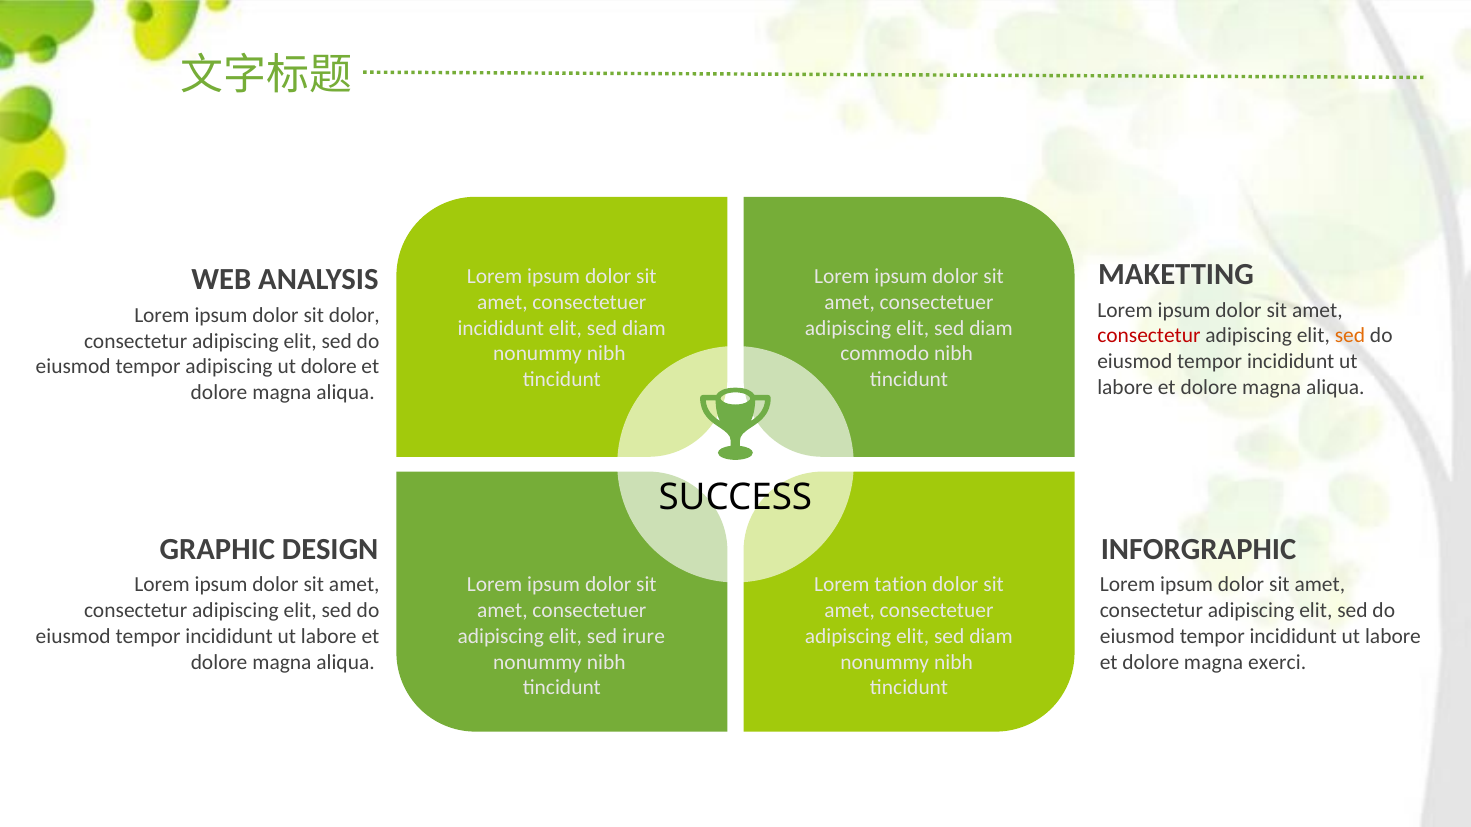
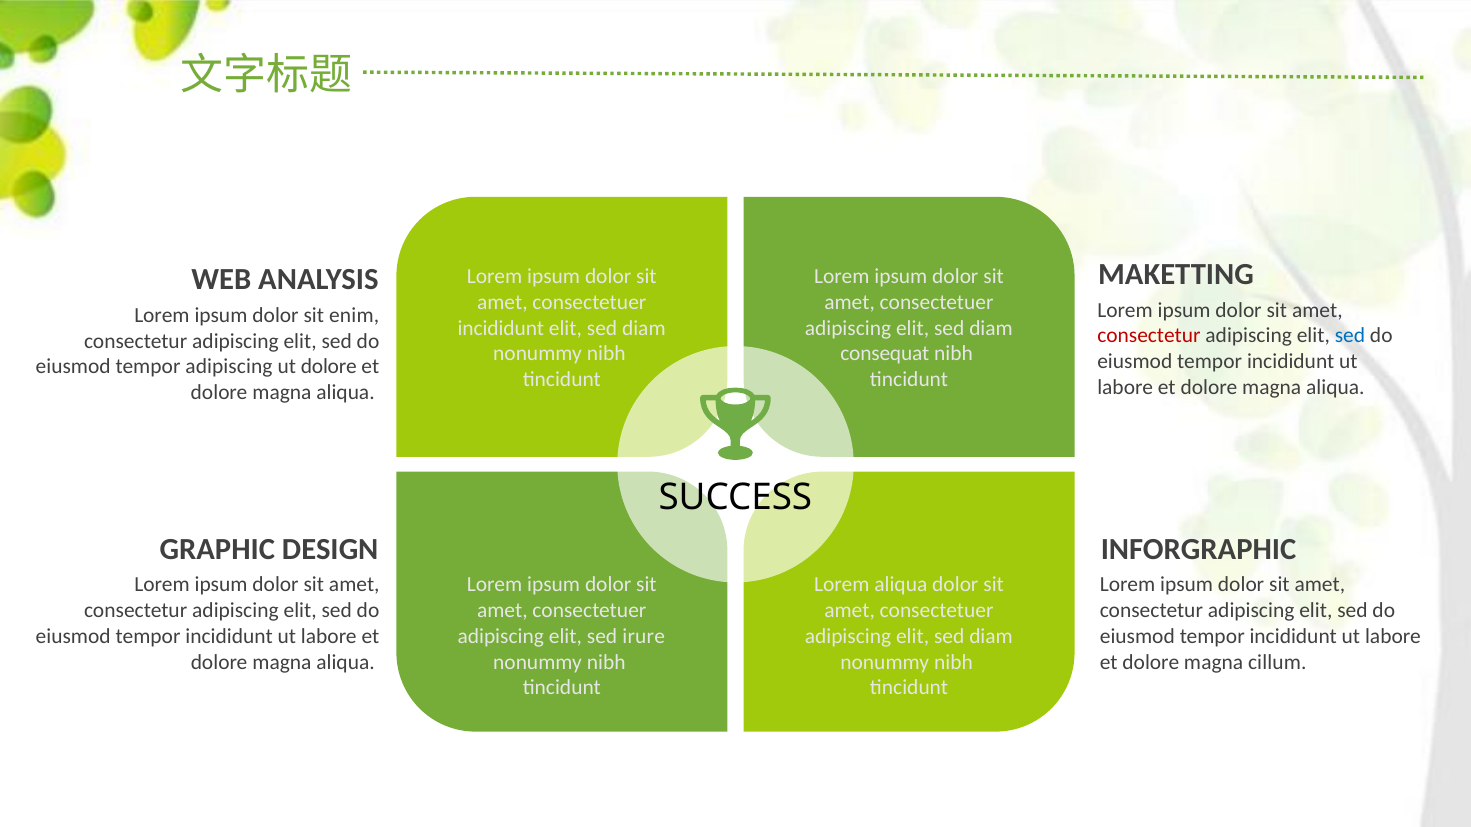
sit dolor: dolor -> enim
sed at (1350, 336) colour: orange -> blue
commodo: commodo -> consequat
Lorem tation: tation -> aliqua
exerci: exerci -> cillum
